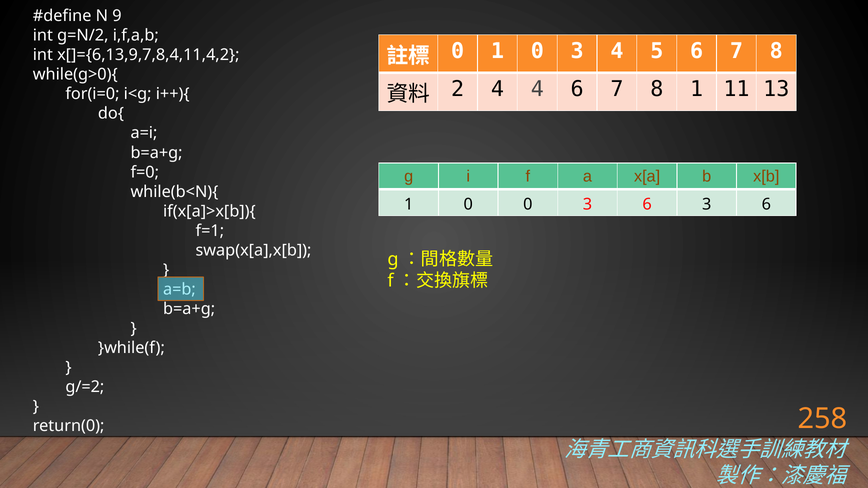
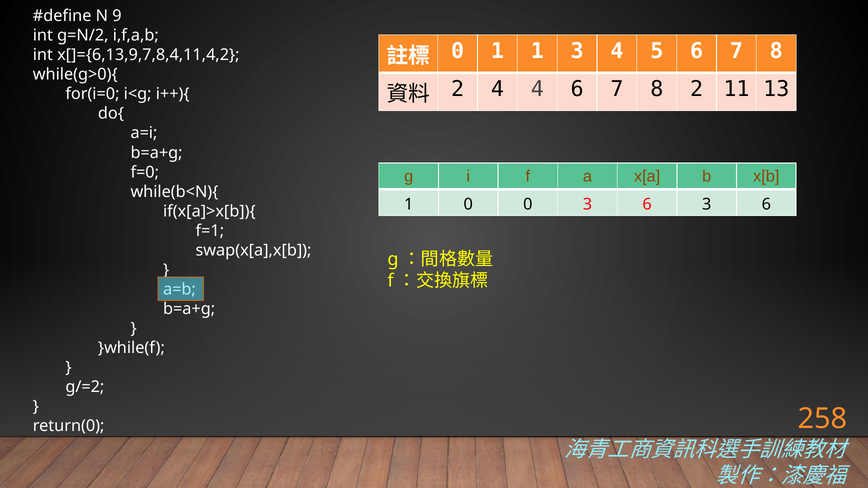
0 1 0: 0 -> 1
8 1: 1 -> 2
